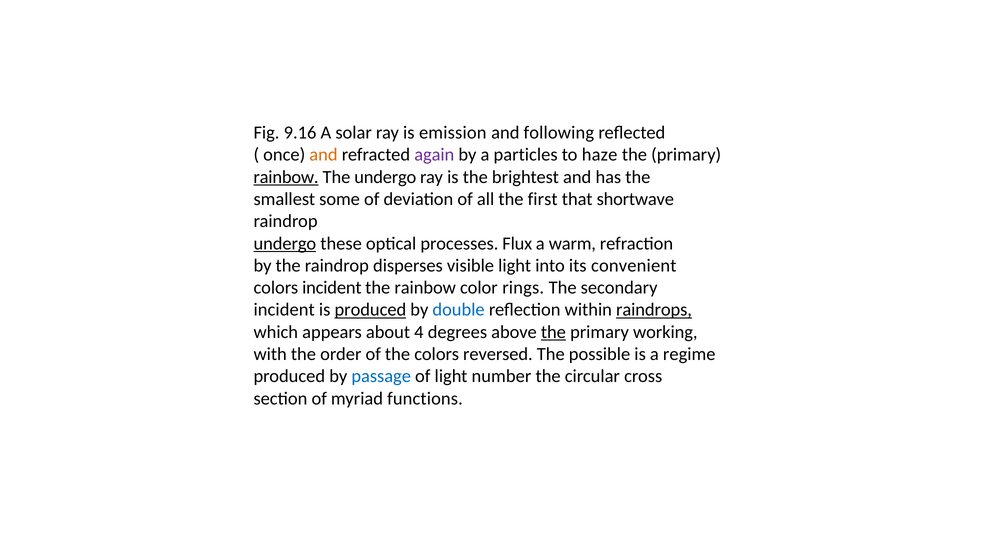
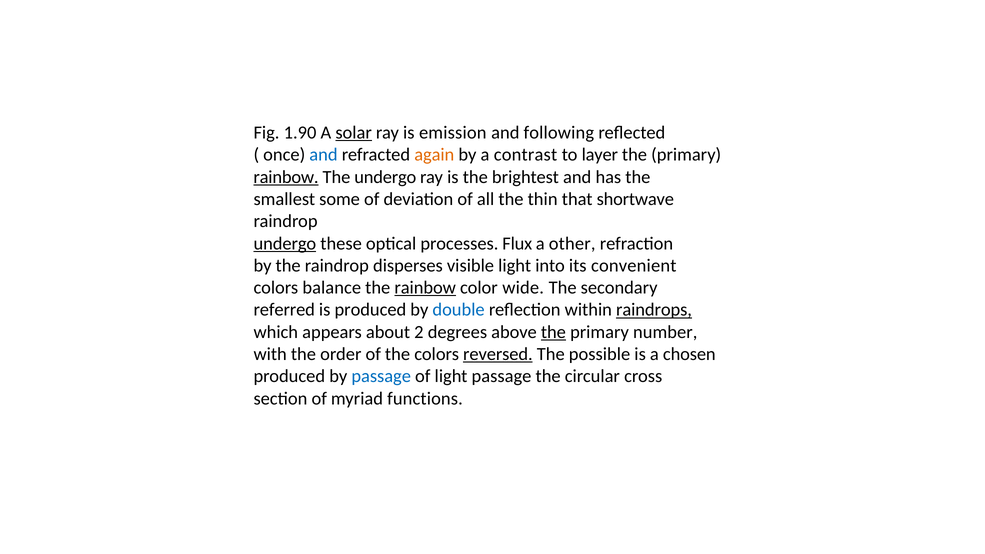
9.16: 9.16 -> 1.90
solar underline: none -> present
and at (323, 155) colour: orange -> blue
again colour: purple -> orange
particles: particles -> contrast
haze: haze -> layer
first: first -> thin
warm: warm -> other
colors incident: incident -> balance
rainbow at (425, 288) underline: none -> present
rings: rings -> wide
incident at (284, 310): incident -> referred
produced at (370, 310) underline: present -> none
4: 4 -> 2
working: working -> number
reversed underline: none -> present
regime: regime -> chosen
light number: number -> passage
